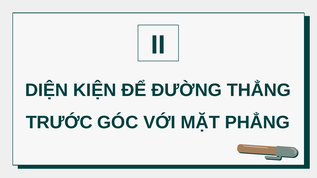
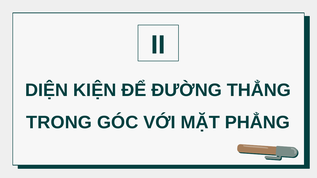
TRƯỚC: TRƯỚC -> TRONG
